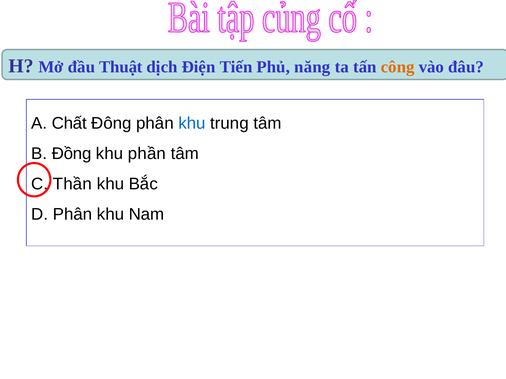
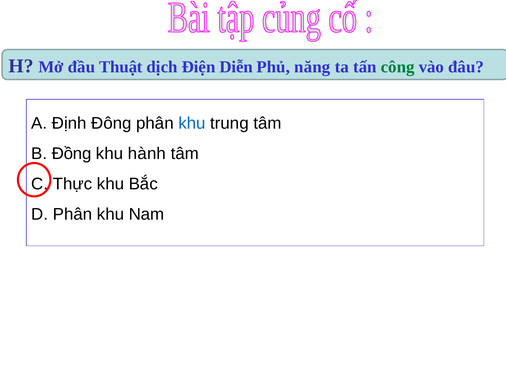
Tiến: Tiến -> Diễn
công colour: orange -> green
Chất: Chất -> Định
phần: phần -> hành
Thần: Thần -> Thực
